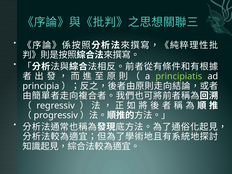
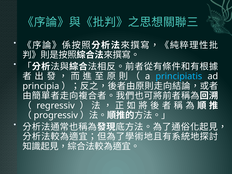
principiatis colour: light green -> light blue
